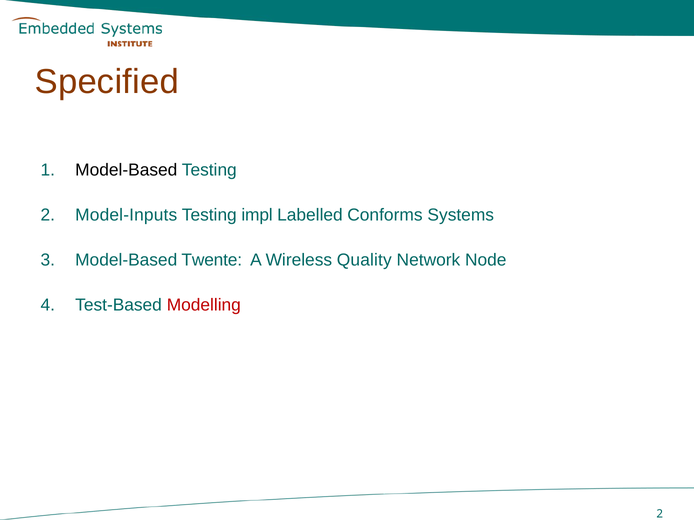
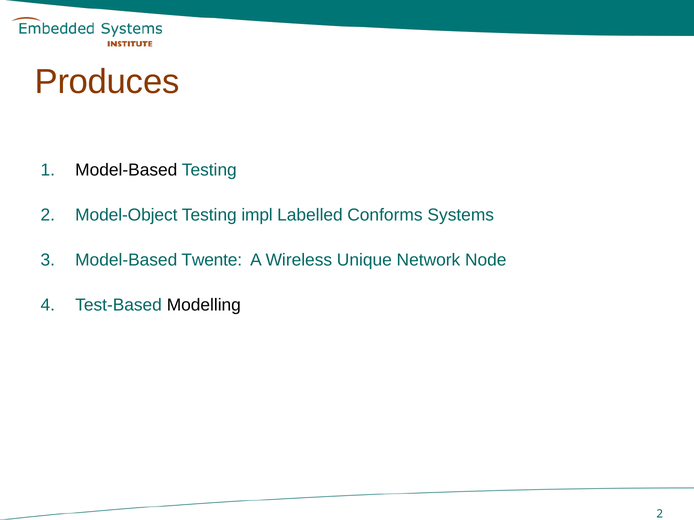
Specified: Specified -> Produces
Model-Inputs: Model-Inputs -> Model-Object
Quality: Quality -> Unique
Modelling colour: red -> black
